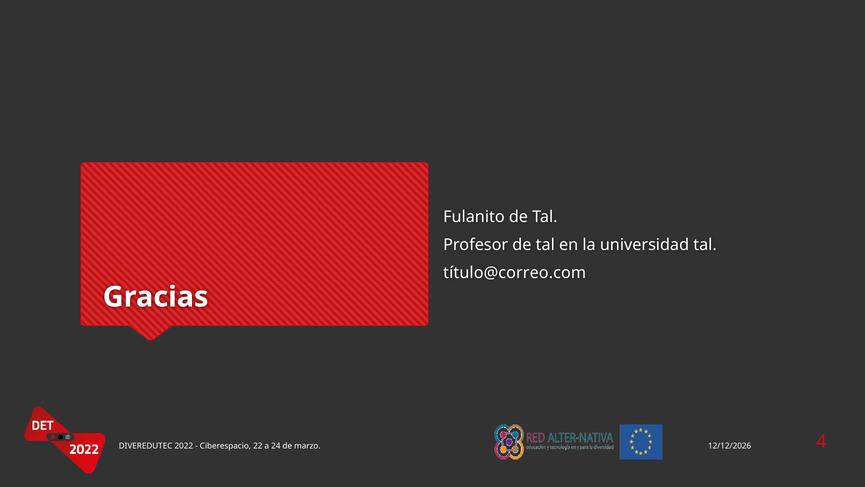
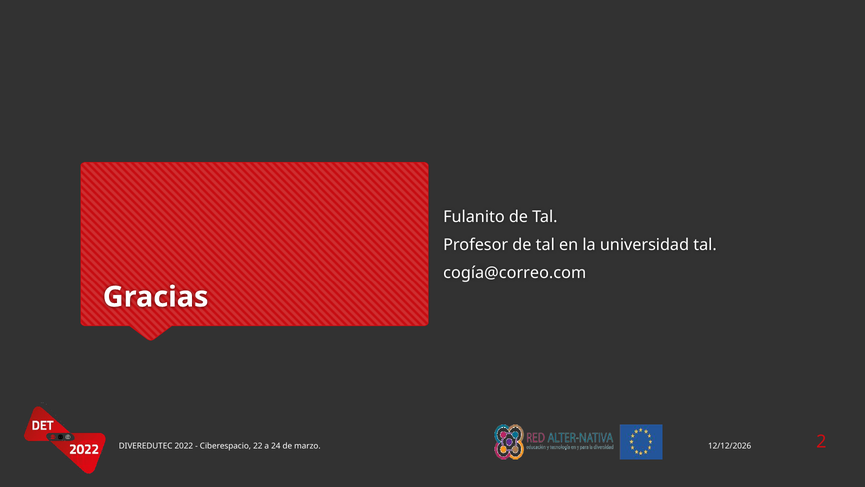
título@correo.com: título@correo.com -> cogía@correo.com
4: 4 -> 2
